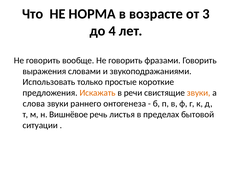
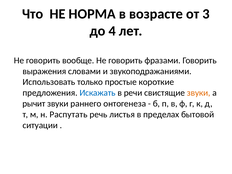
Искажать colour: orange -> blue
слова: слова -> рычит
Вишнёвое: Вишнёвое -> Распутать
